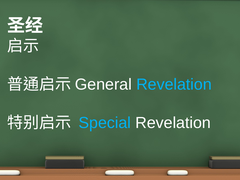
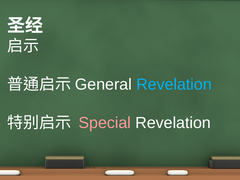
Special colour: light blue -> pink
